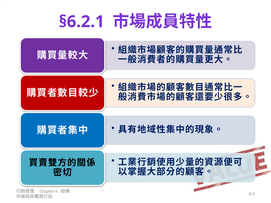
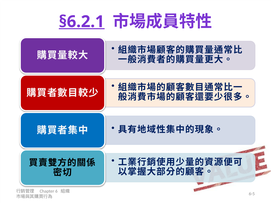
§6.2.1 underline: none -> present
